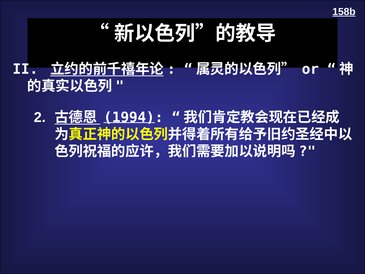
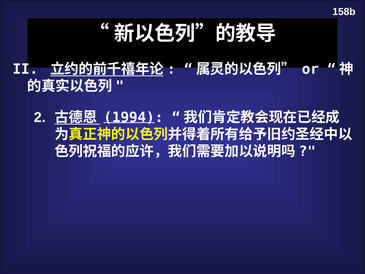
158b underline: present -> none
